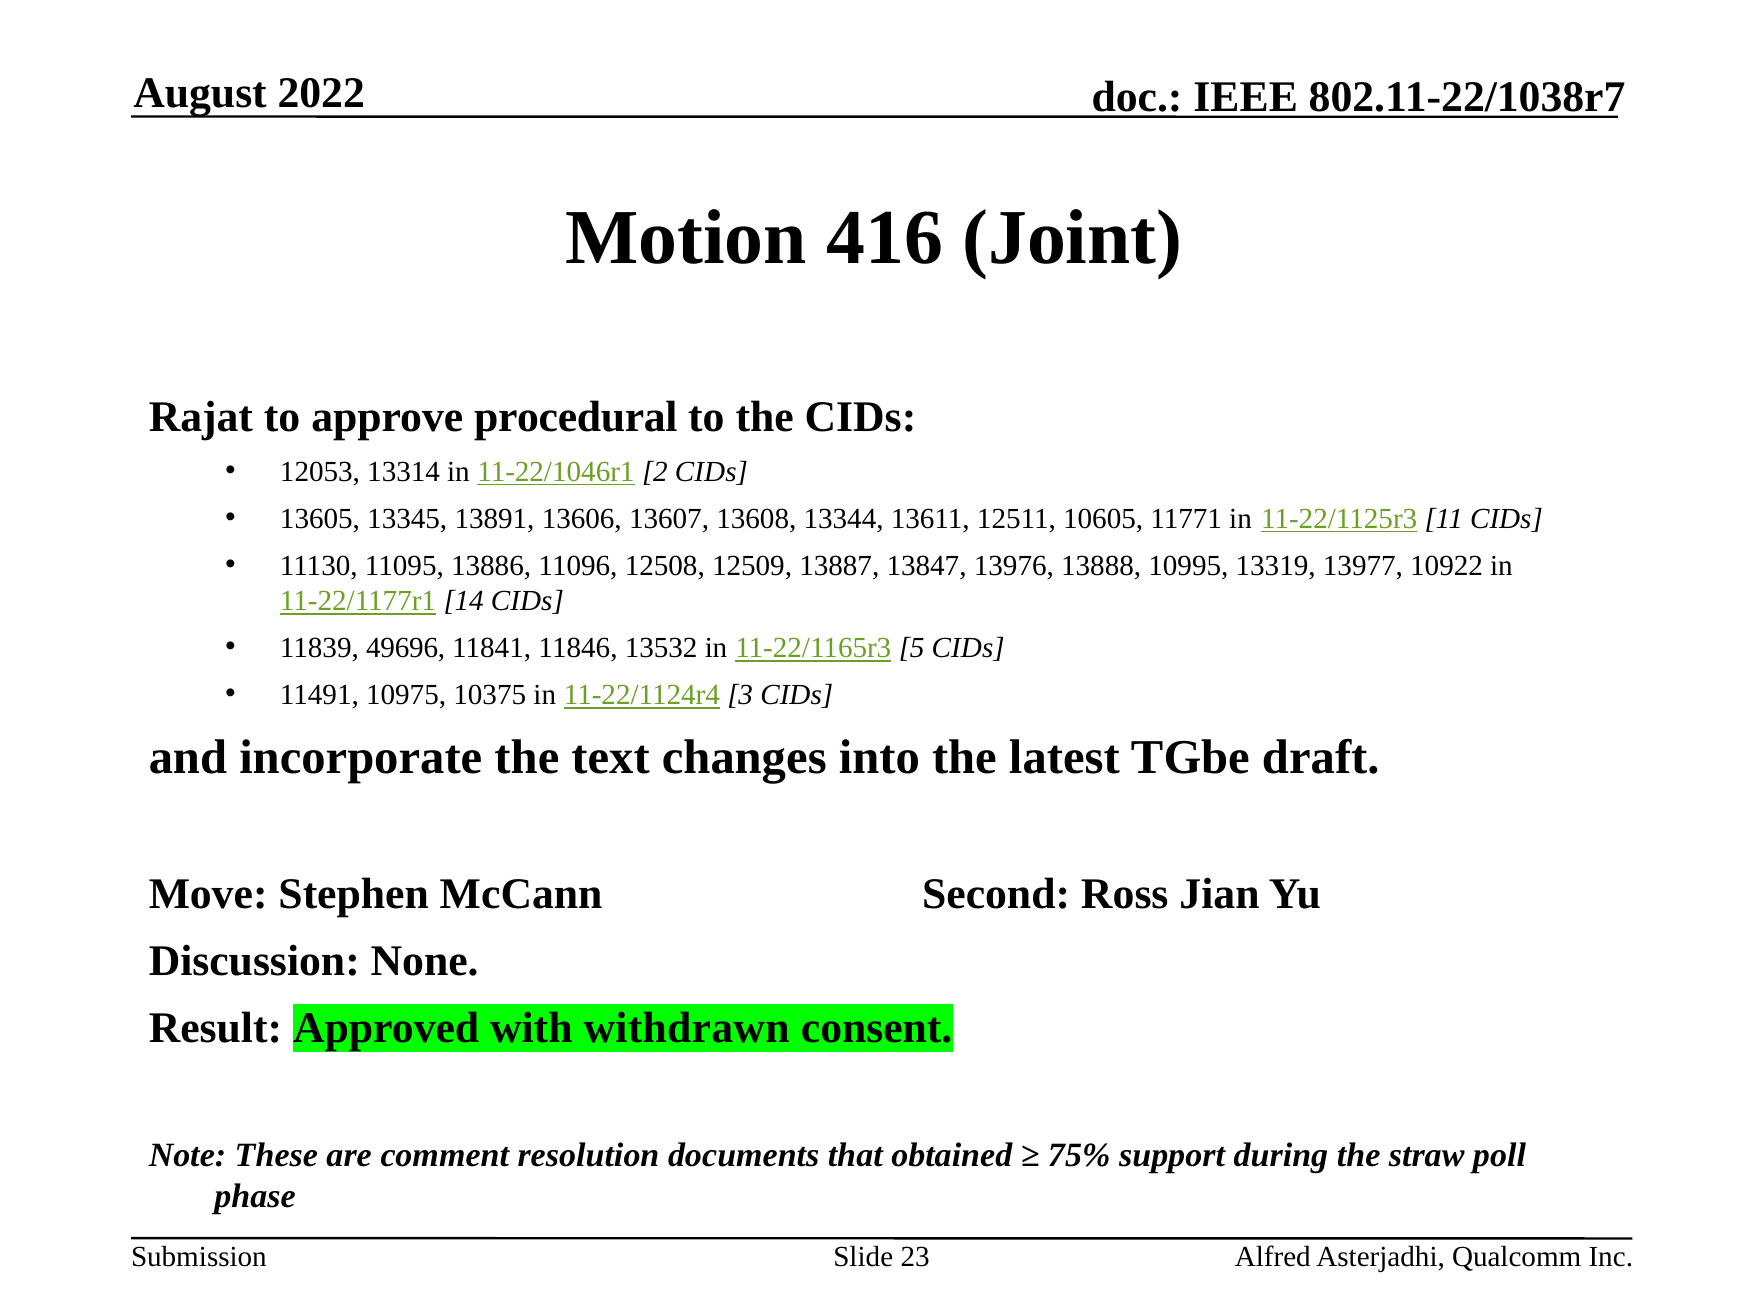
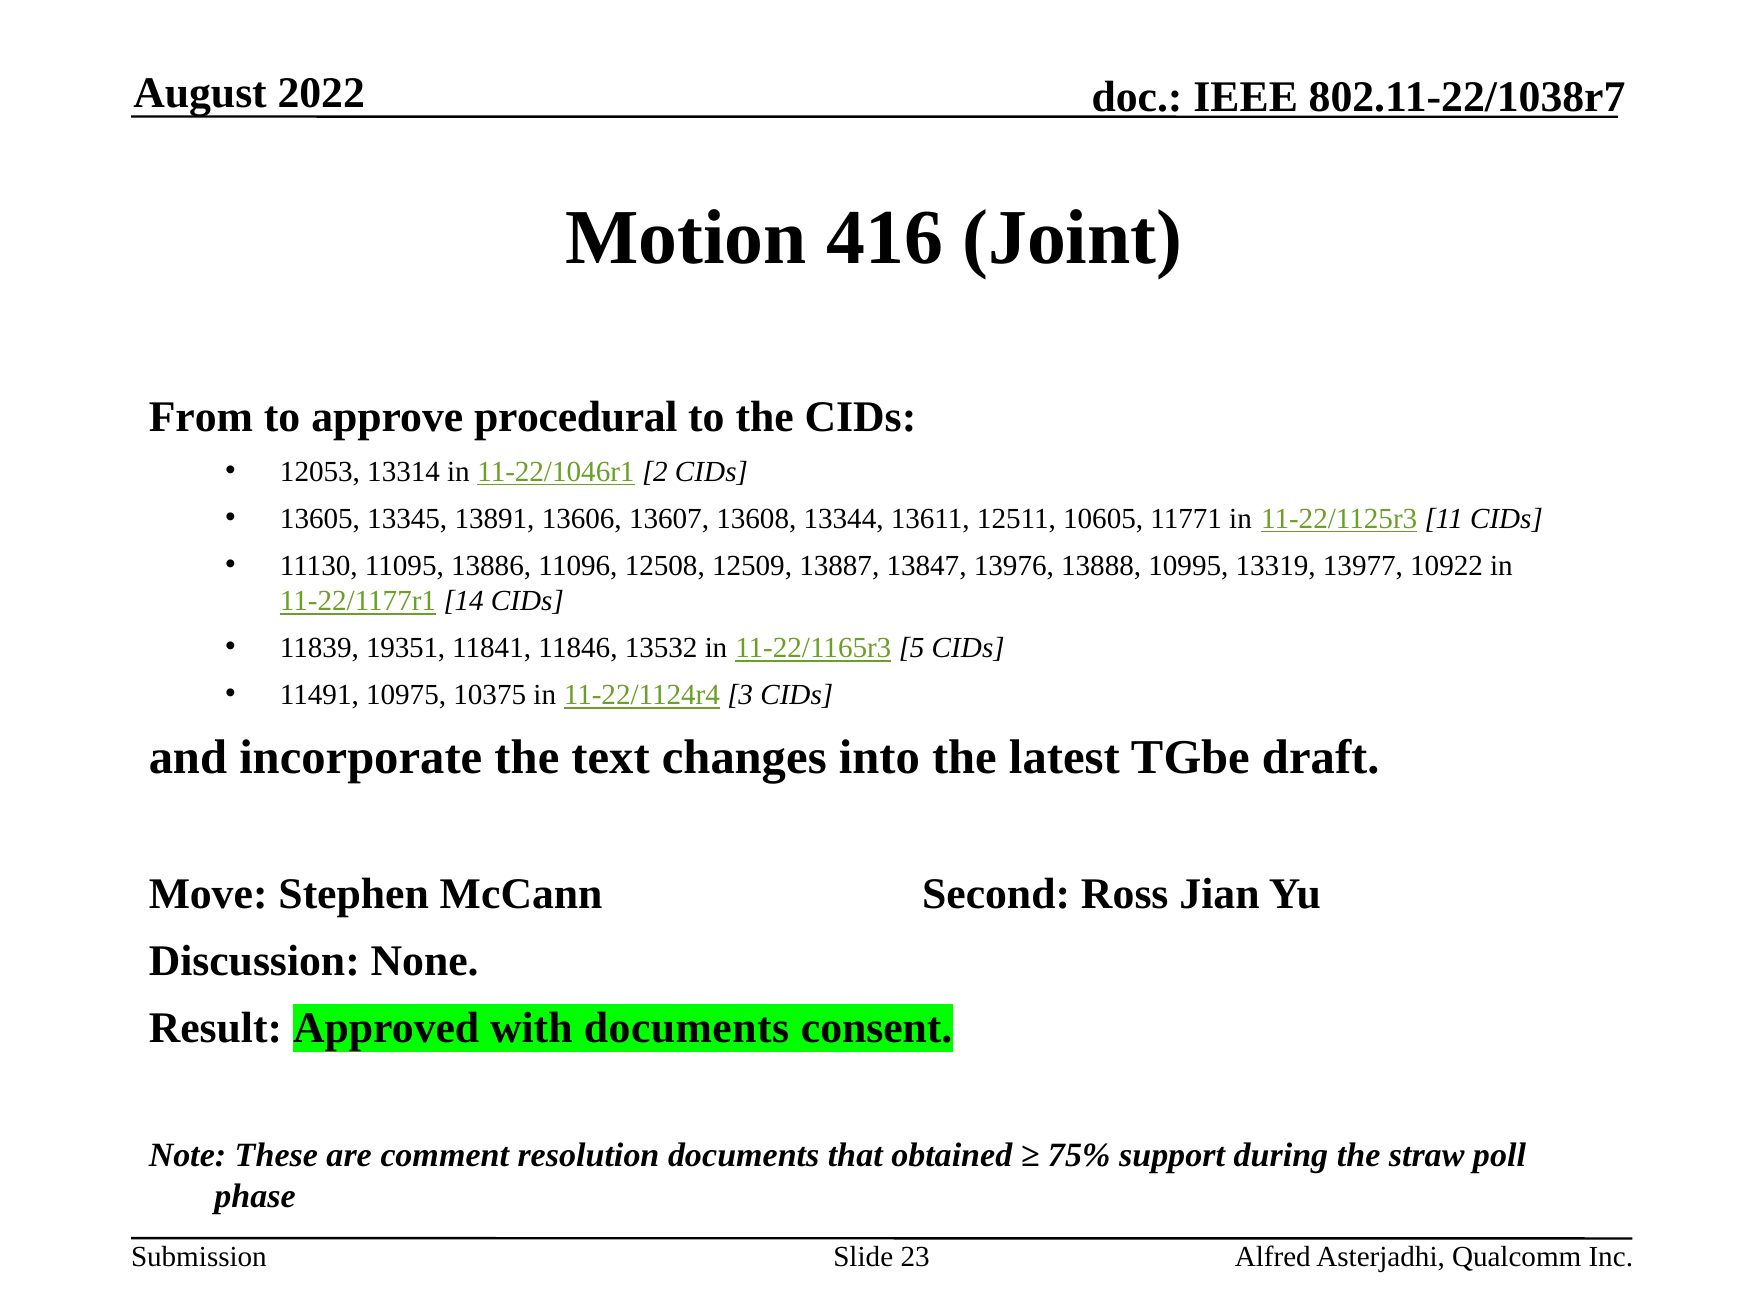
Rajat: Rajat -> From
49696: 49696 -> 19351
with withdrawn: withdrawn -> documents
